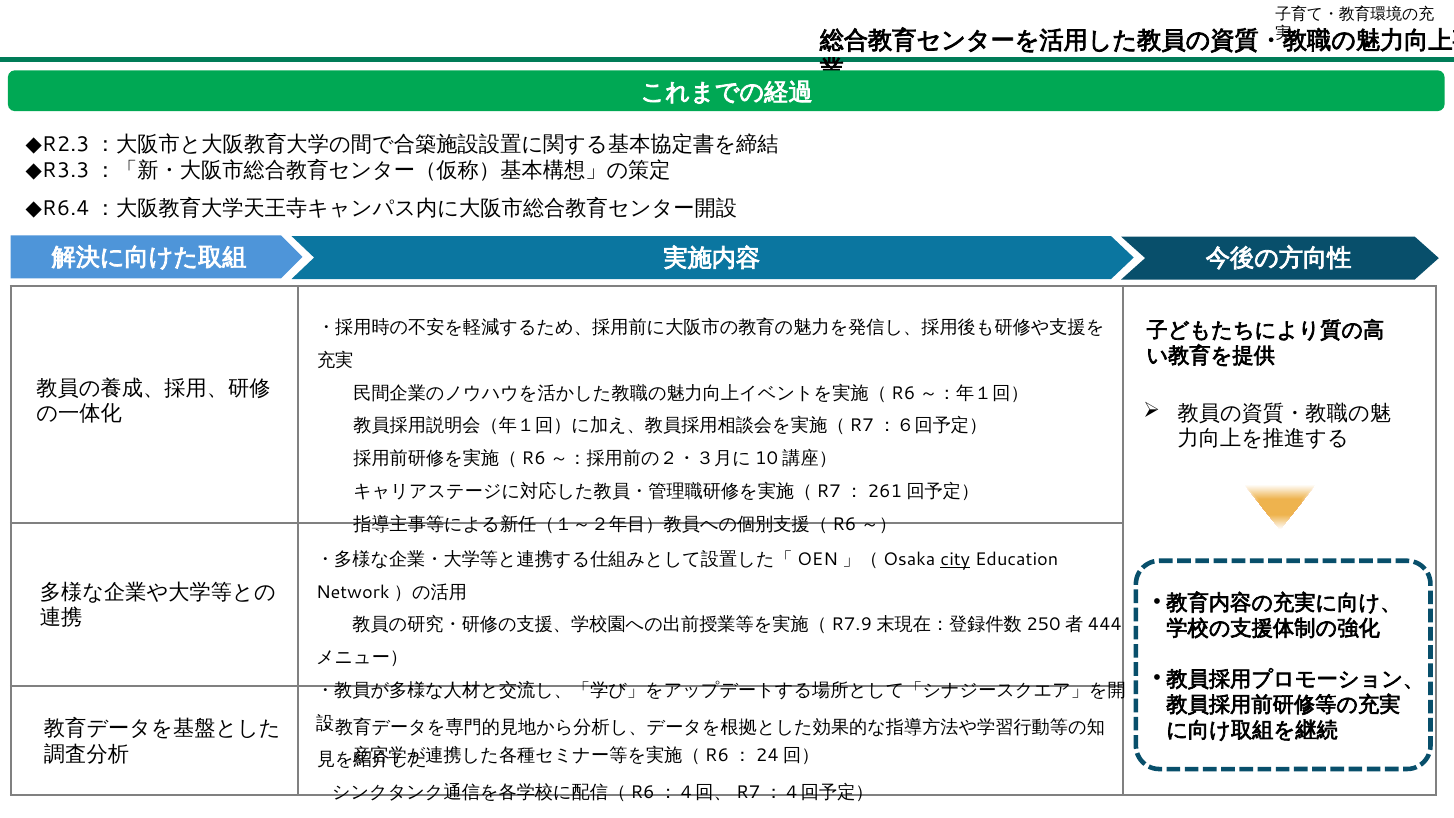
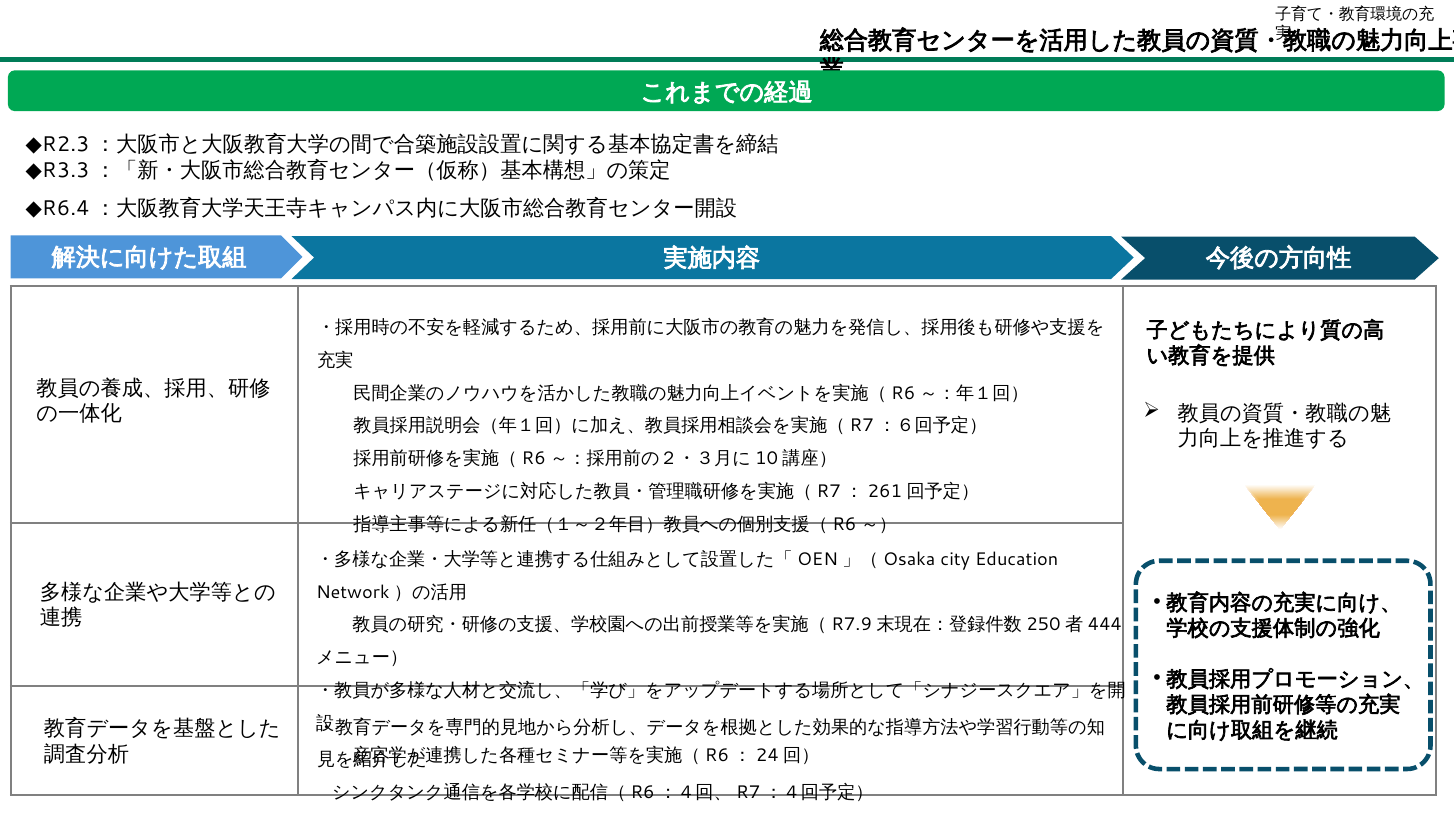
city underline: present -> none
